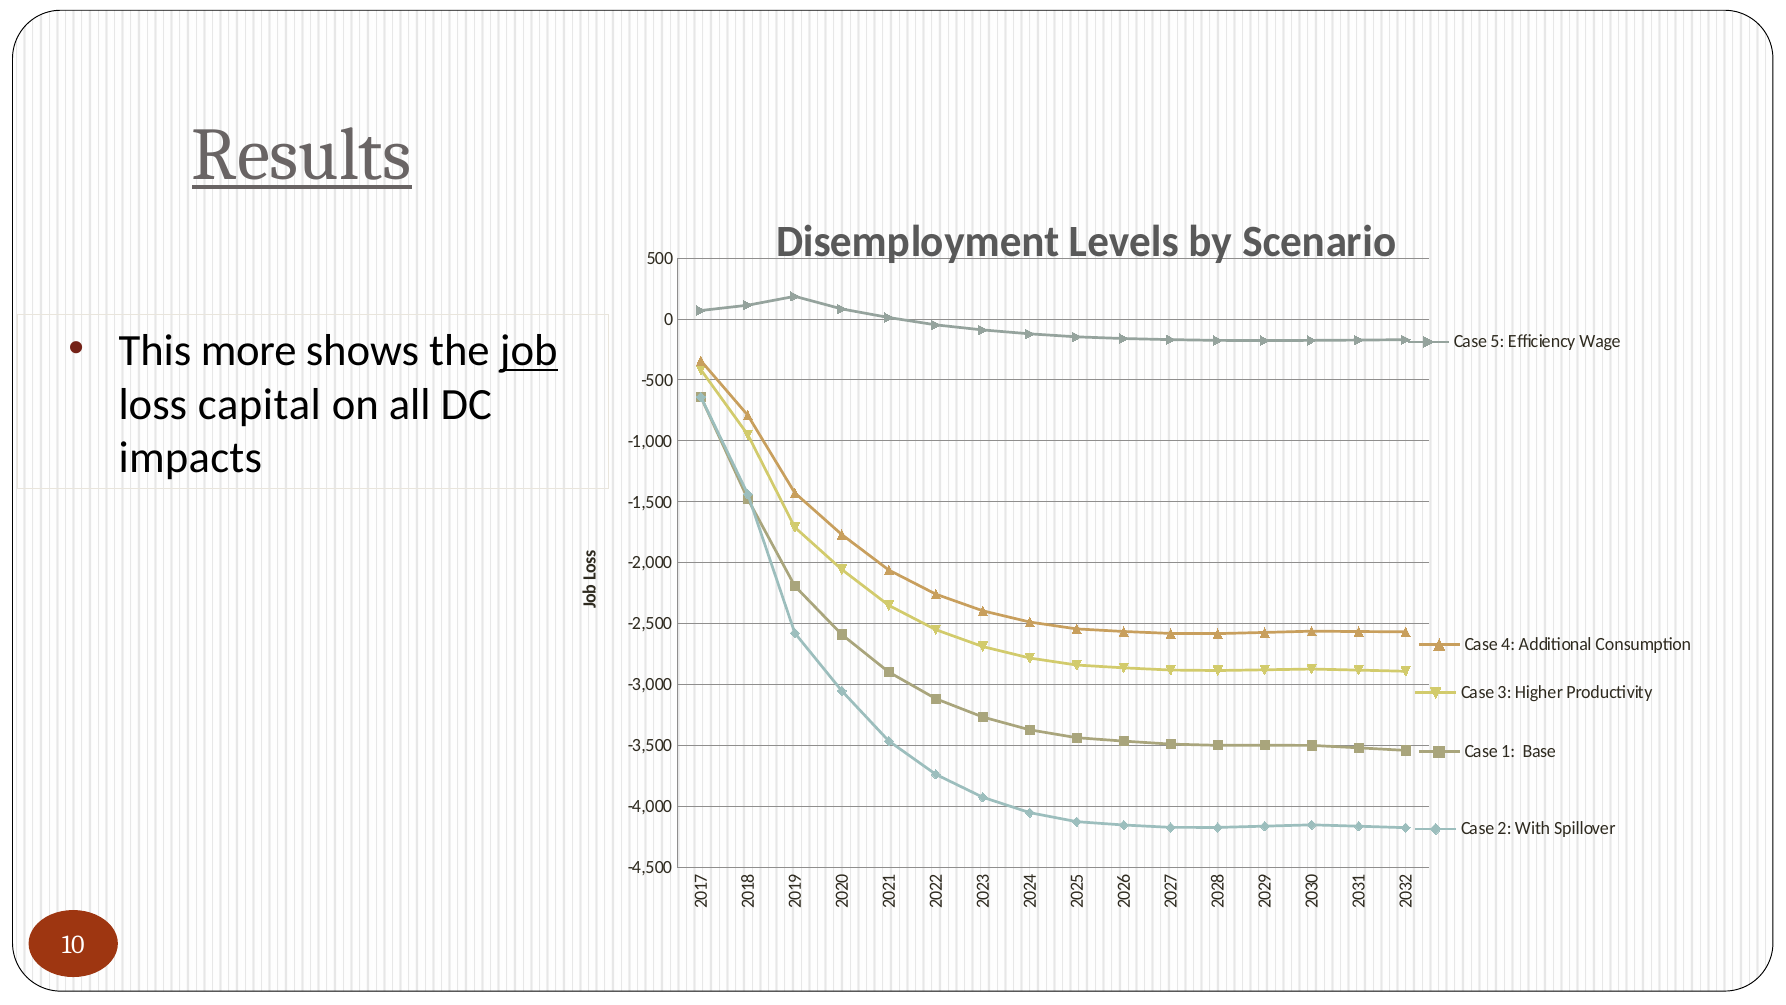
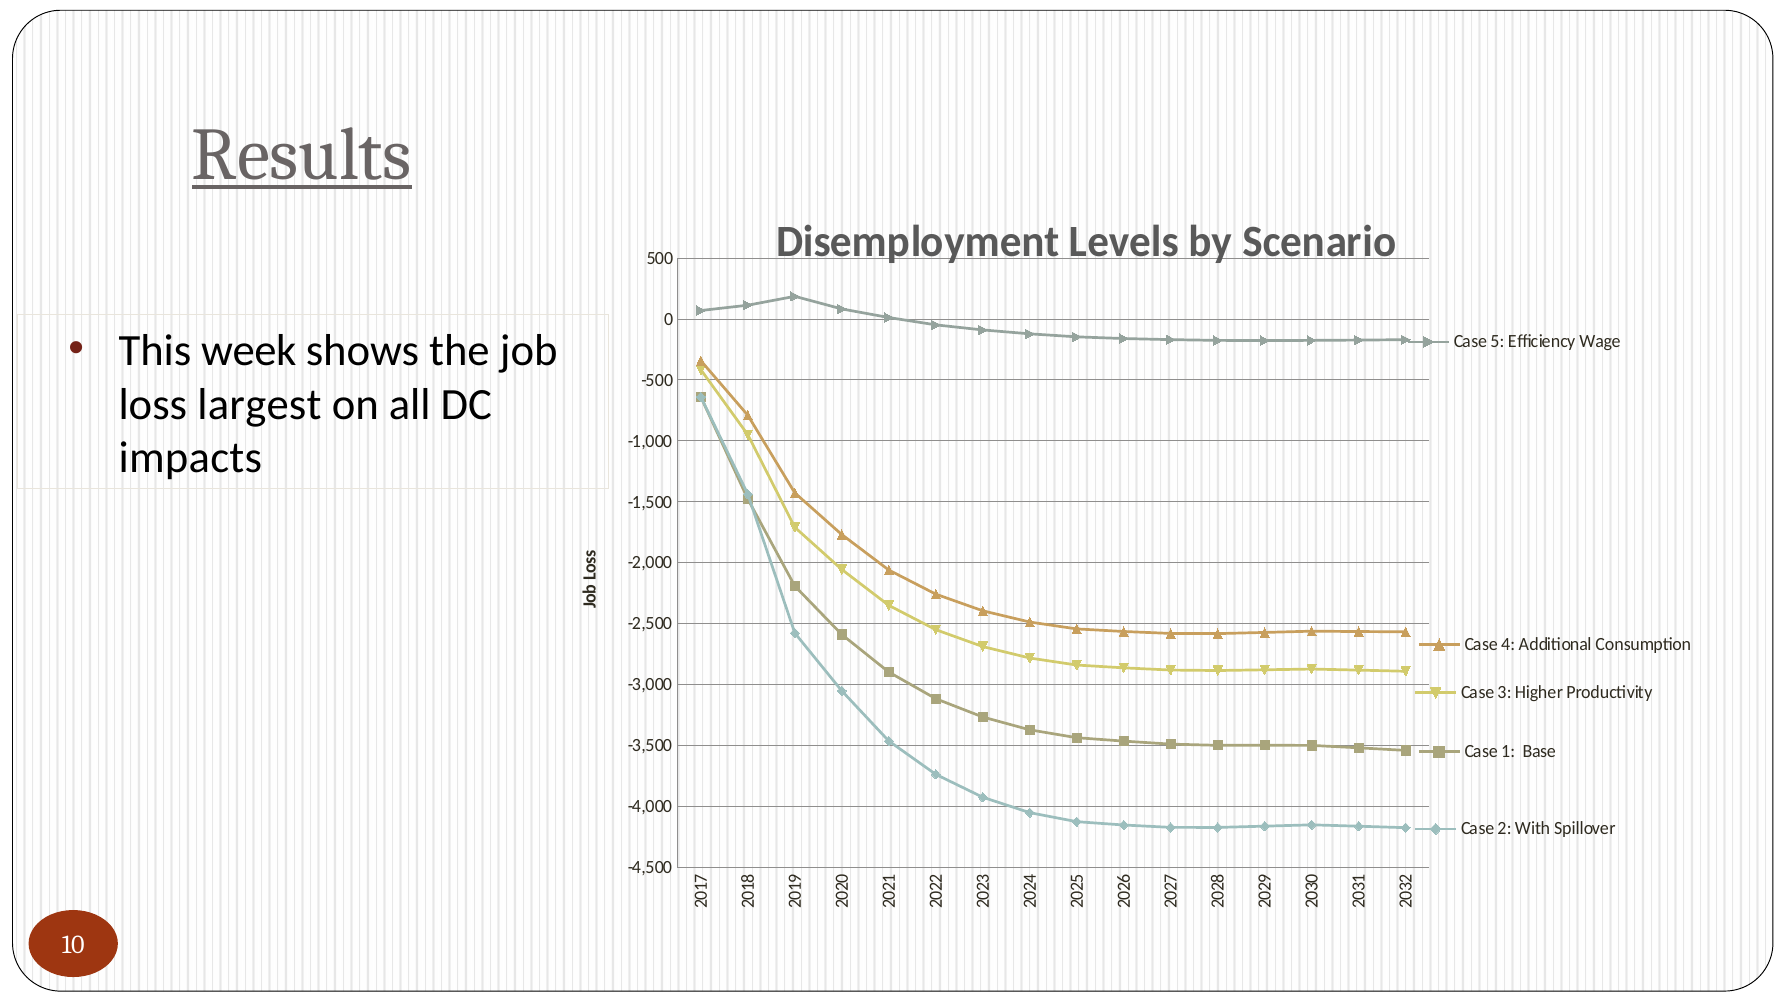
more: more -> week
job underline: present -> none
capital: capital -> largest
